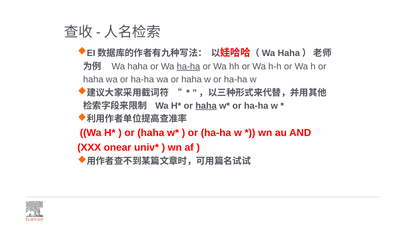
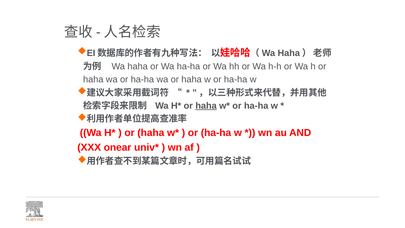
ha-ha at (188, 66) underline: present -> none
